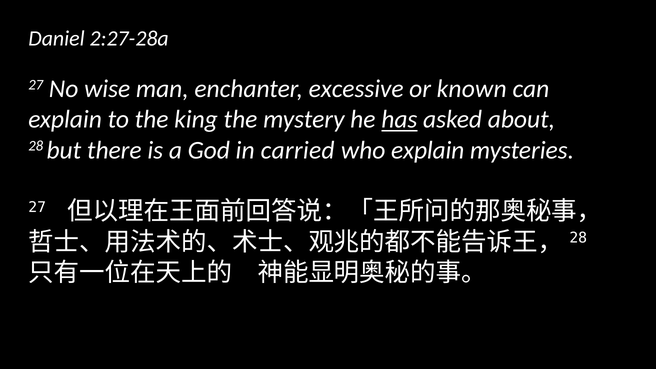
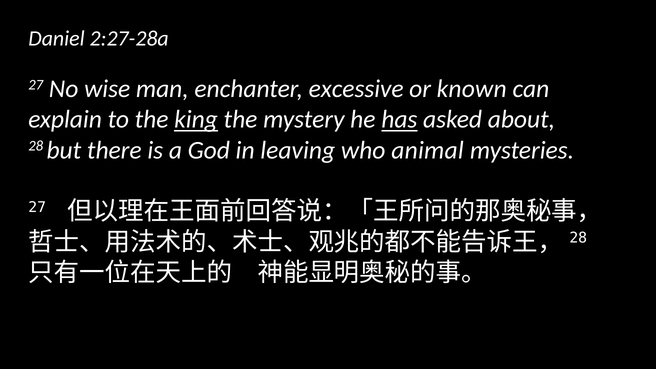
king underline: none -> present
carried: carried -> leaving
who explain: explain -> animal
